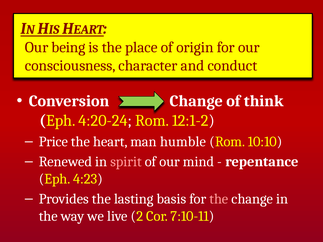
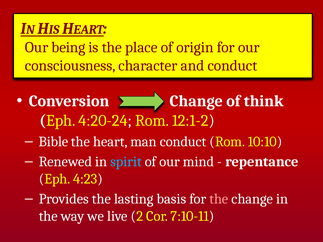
Price: Price -> Bible
man humble: humble -> conduct
spirit colour: pink -> light blue
